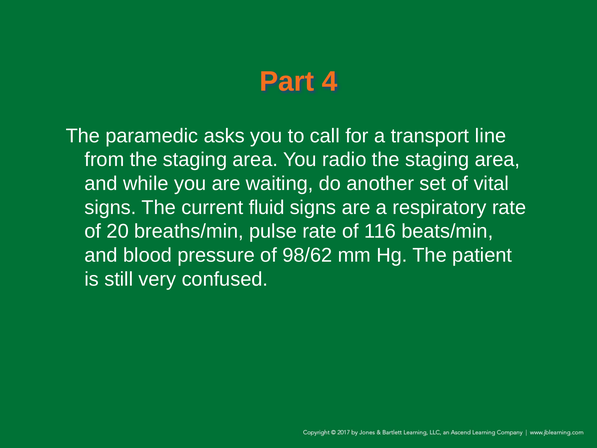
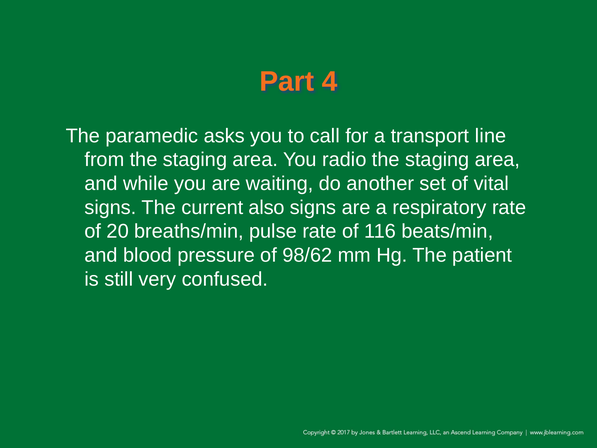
fluid: fluid -> also
